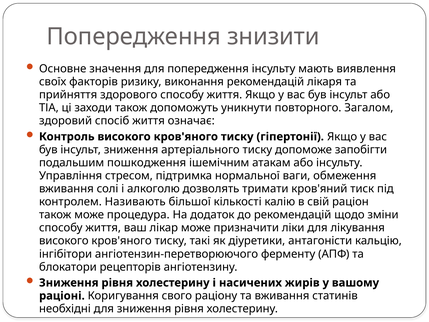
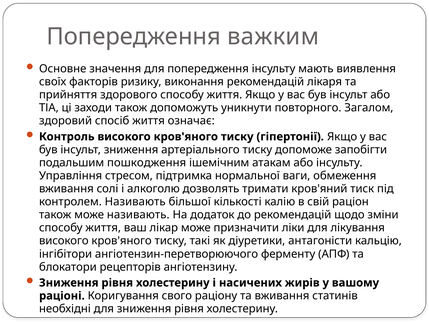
знизити: знизити -> важким
може процедура: процедура -> називають
